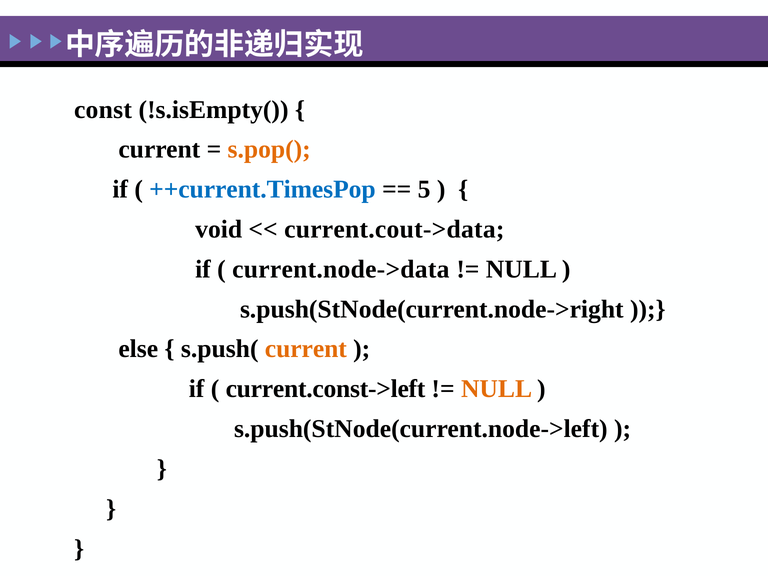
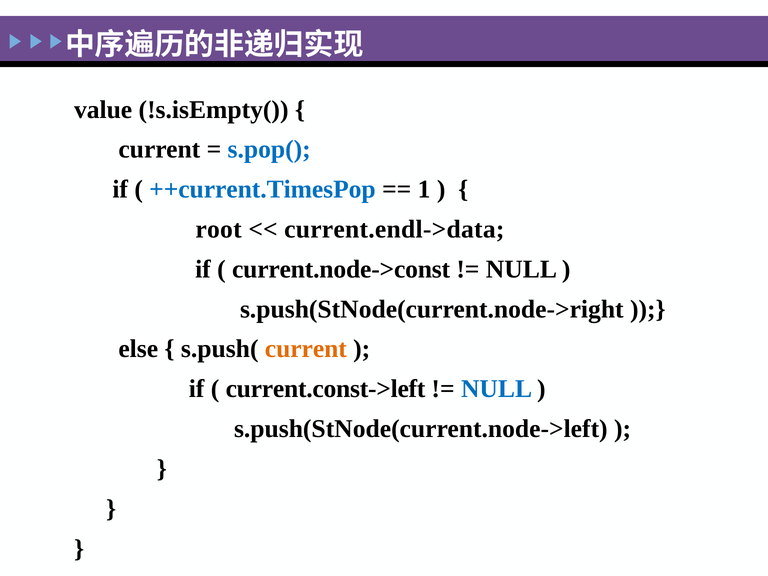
const: const -> value
s.pop( colour: orange -> blue
5: 5 -> 1
void: void -> root
current.cout->data: current.cout->data -> current.endl->data
current.node->data: current.node->data -> current.node->const
NULL at (497, 389) colour: orange -> blue
